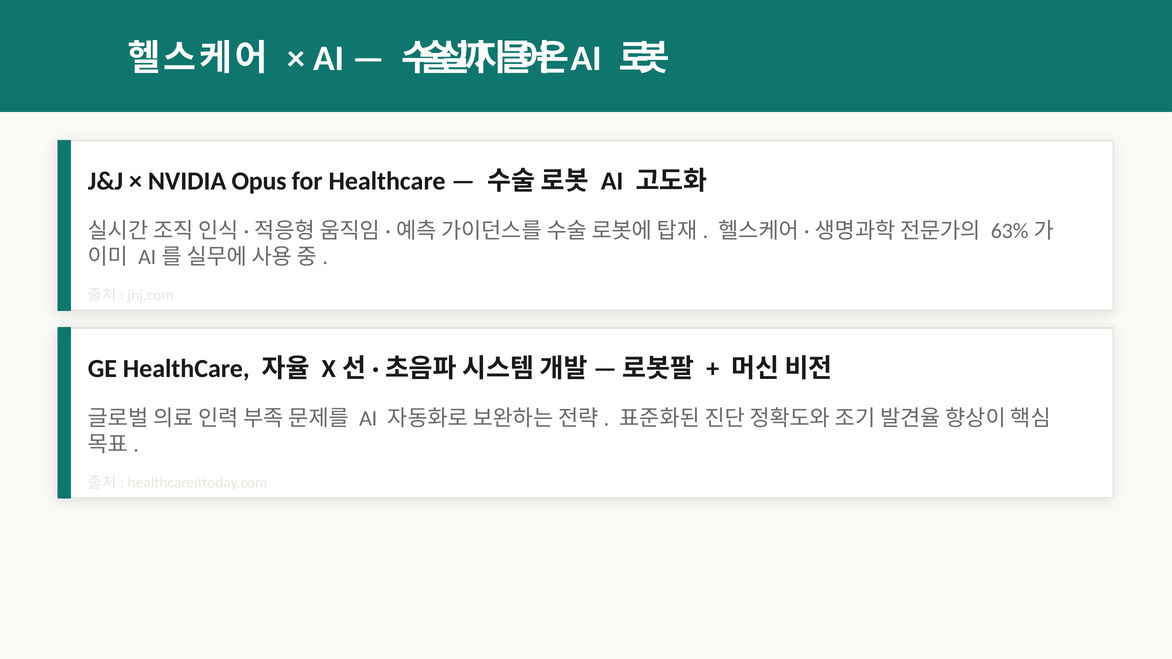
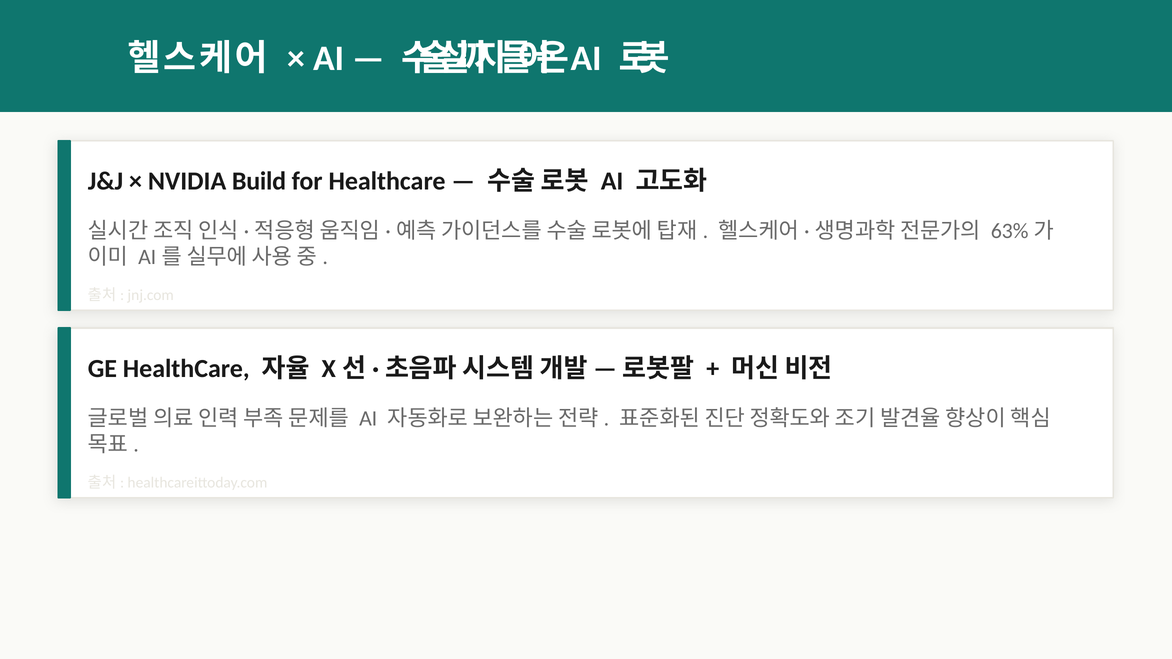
Opus: Opus -> Build
